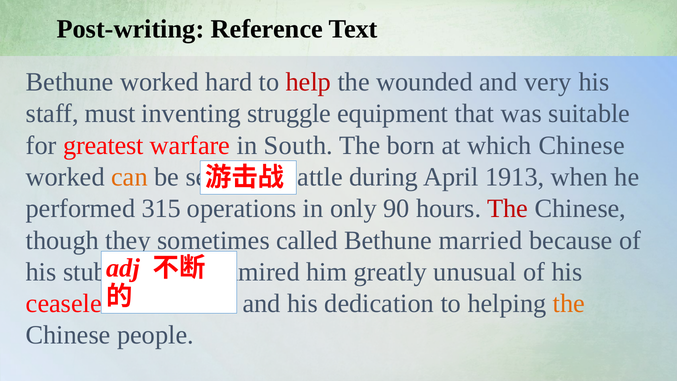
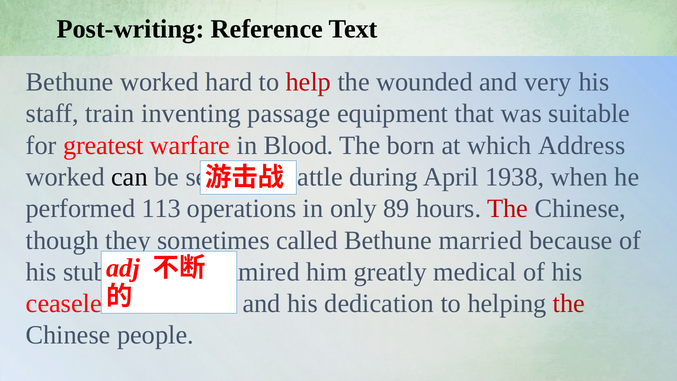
must: must -> train
struggle: struggle -> passage
South: South -> Blood
which Chinese: Chinese -> Address
can colour: orange -> black
1913: 1913 -> 1938
315: 315 -> 113
90: 90 -> 89
unusual: unusual -> medical
the at (569, 303) colour: orange -> red
